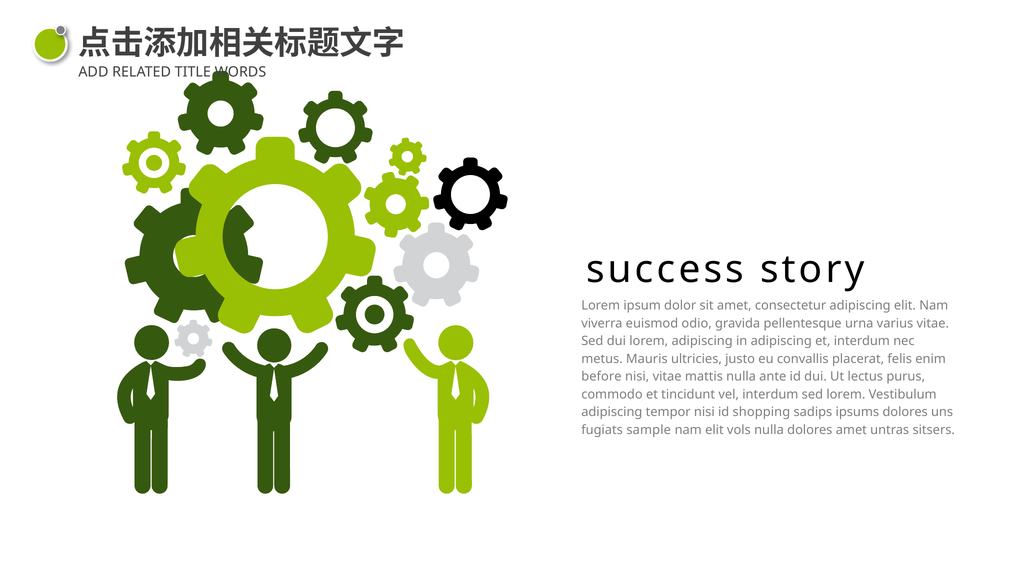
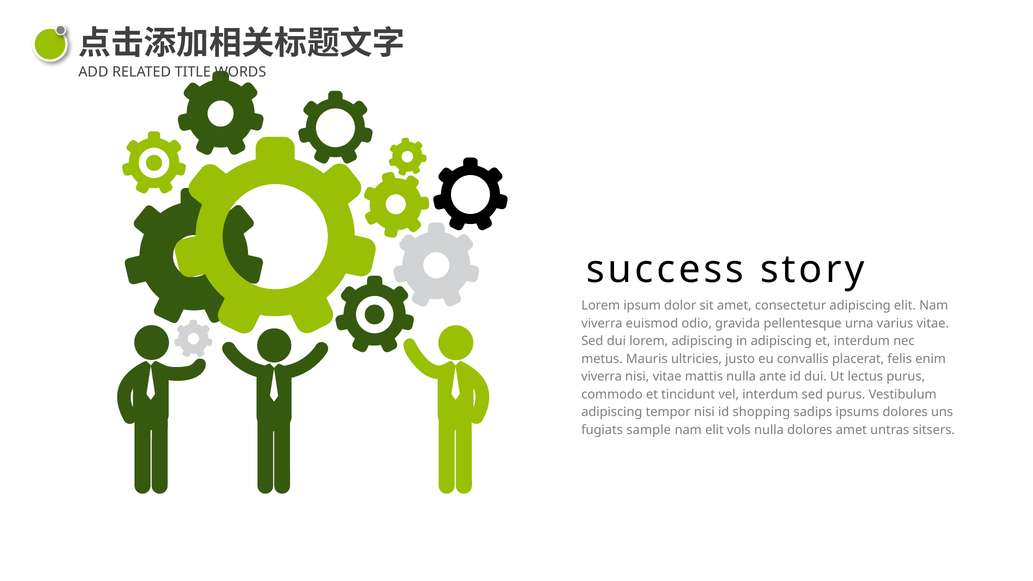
before at (601, 377): before -> viverra
sed lorem: lorem -> purus
